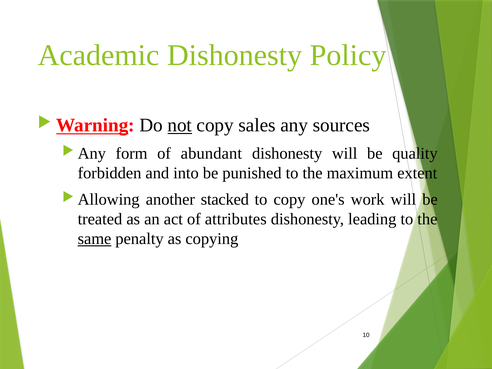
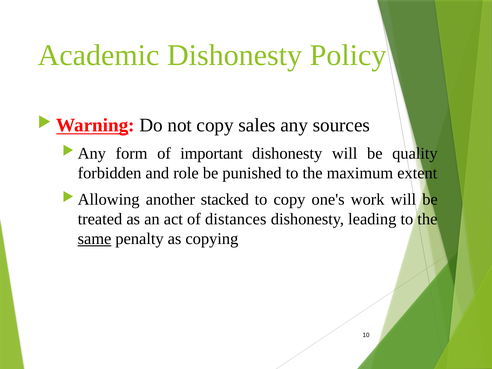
not underline: present -> none
abundant: abundant -> important
into: into -> role
attributes: attributes -> distances
